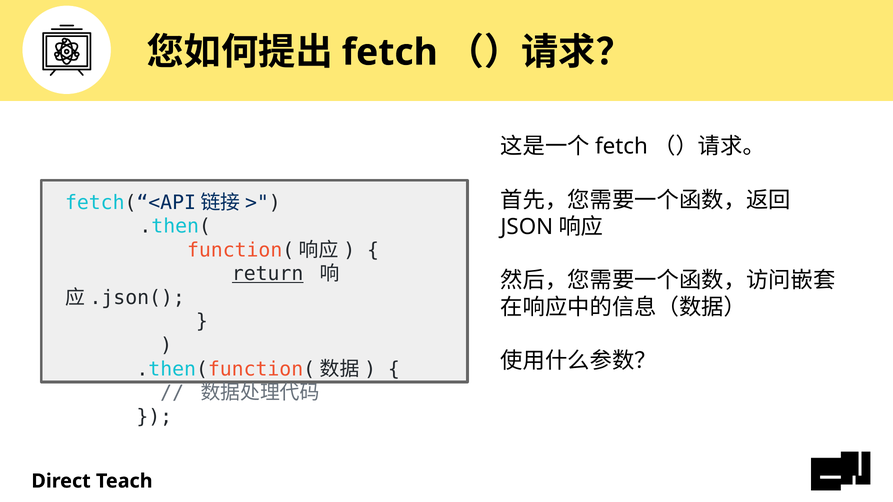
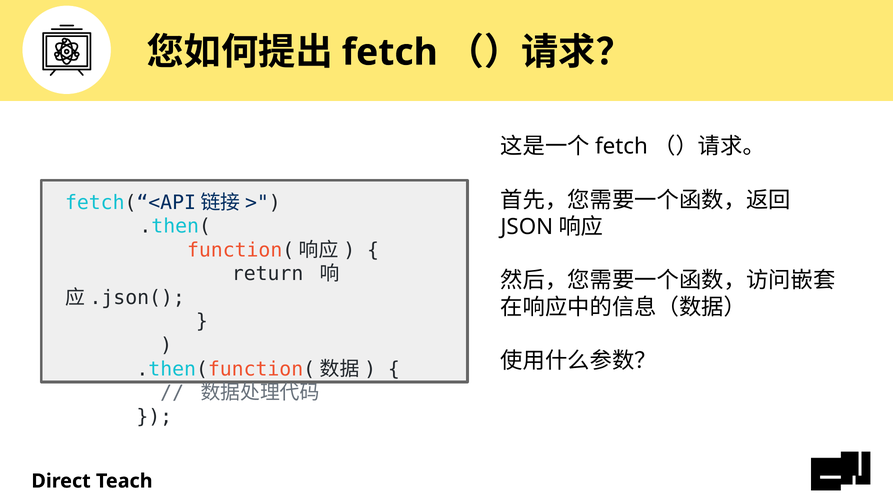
return underline: present -> none
